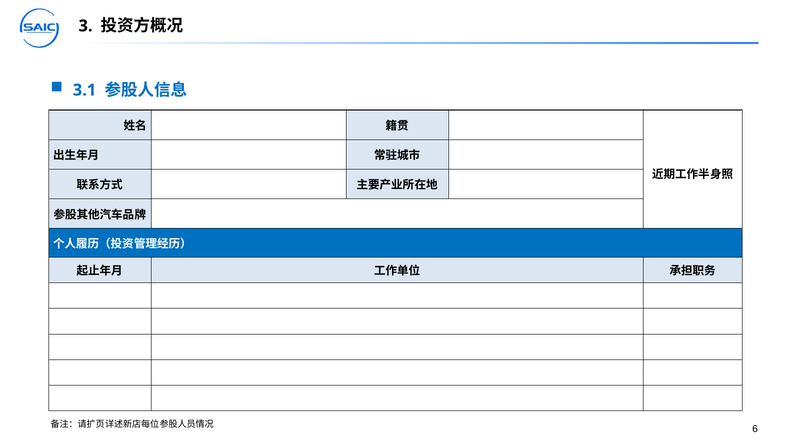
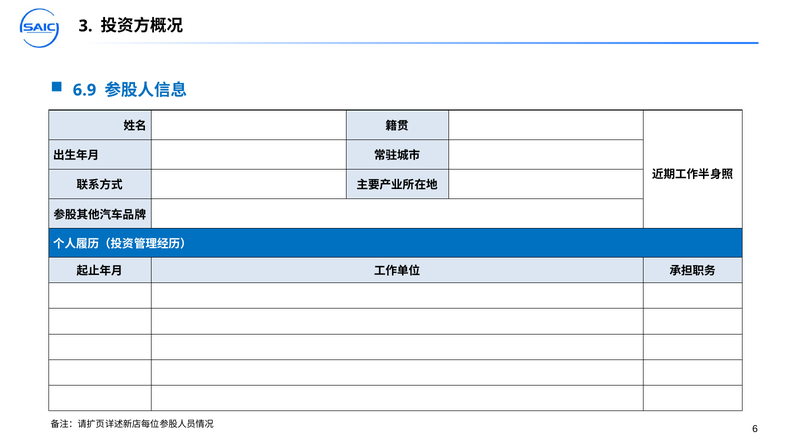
3.1: 3.1 -> 6.9
